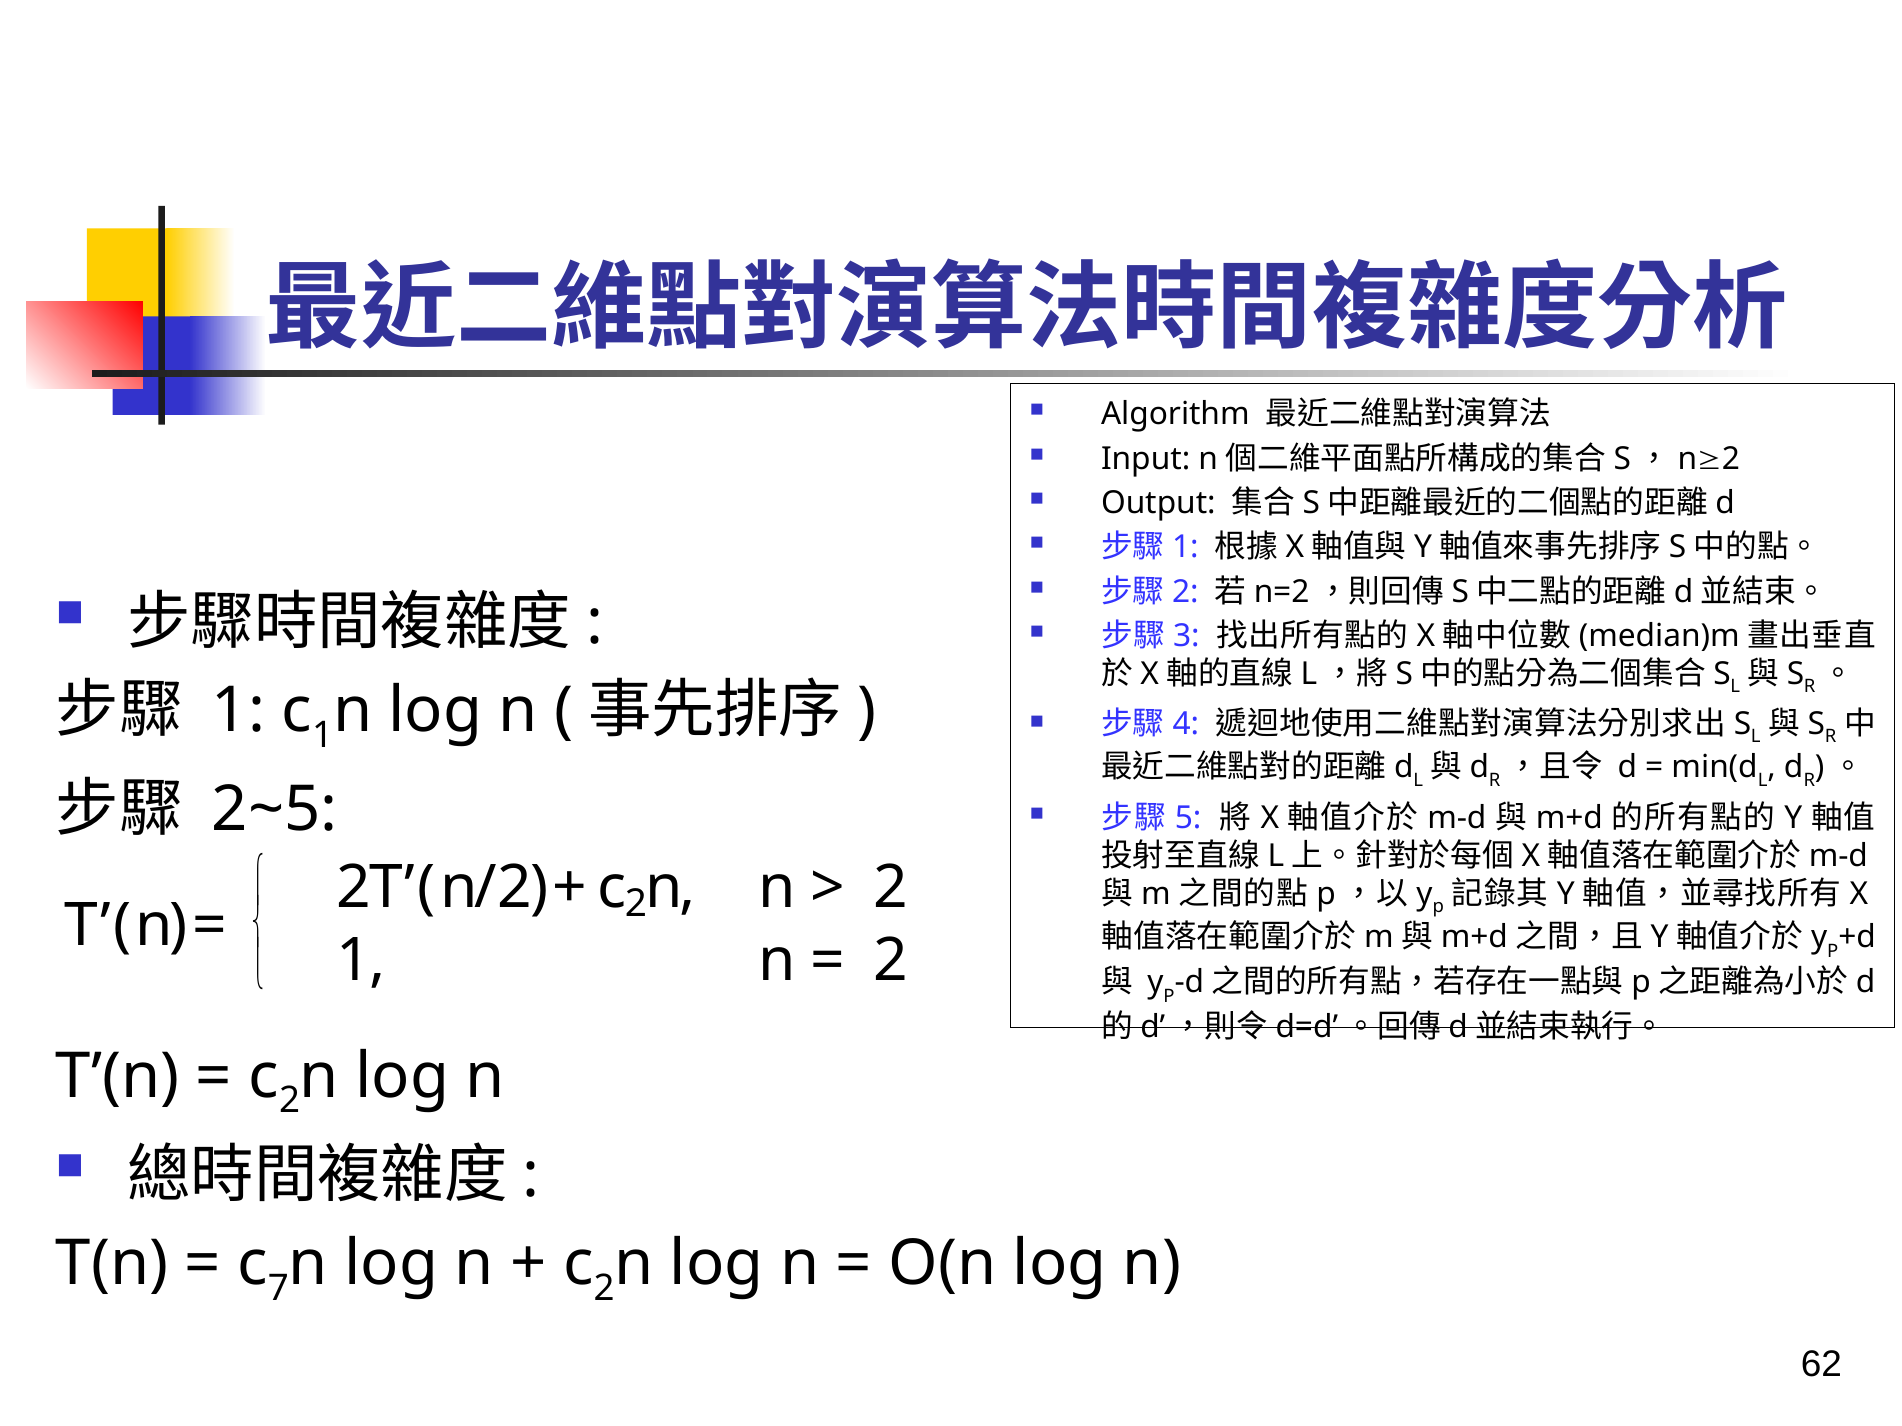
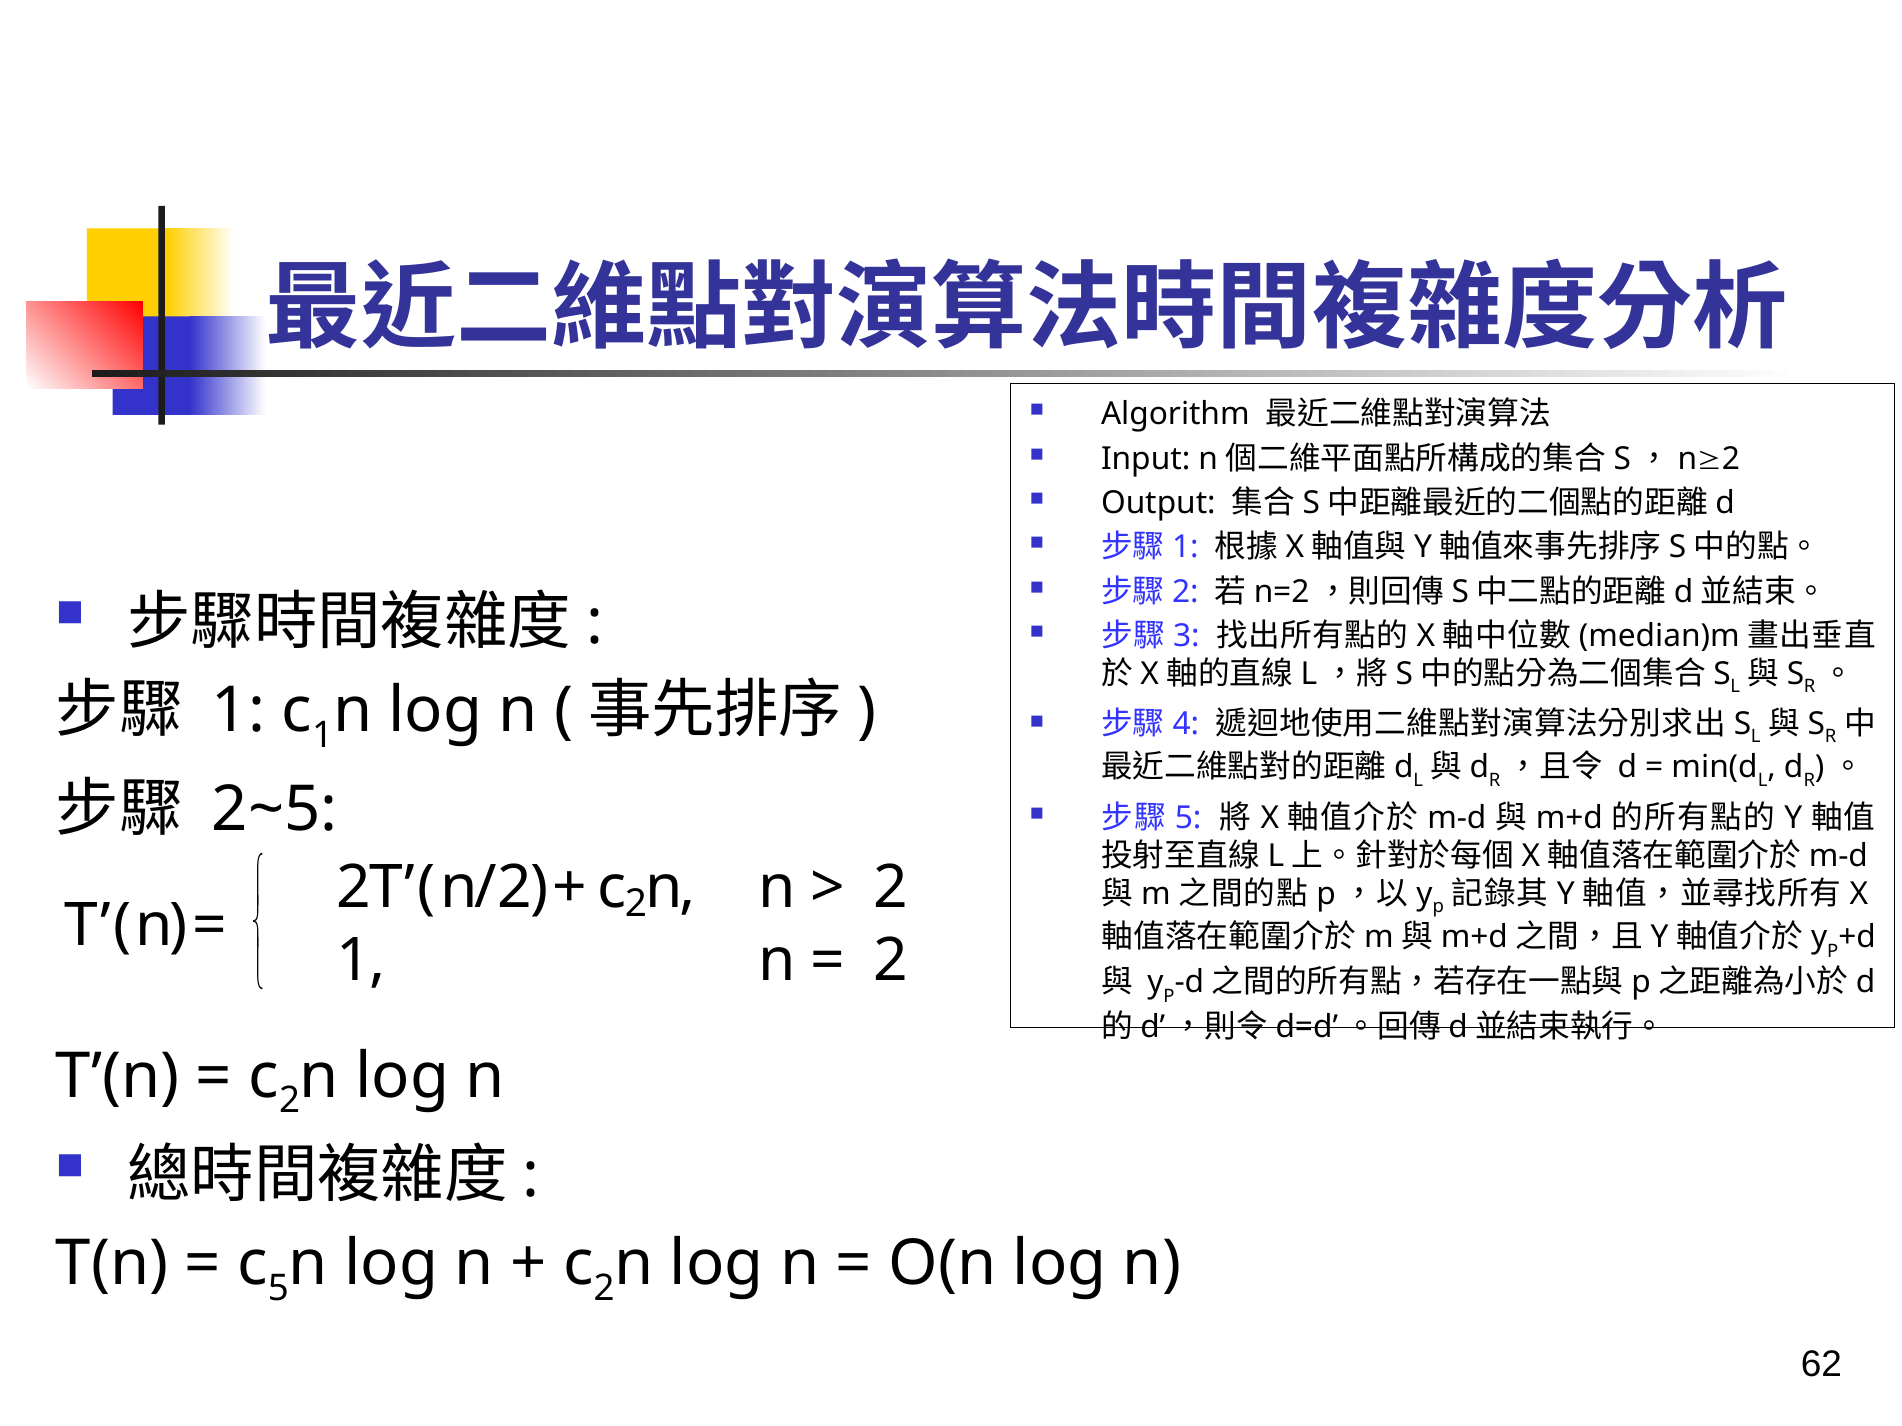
7 at (278, 1289): 7 -> 5
